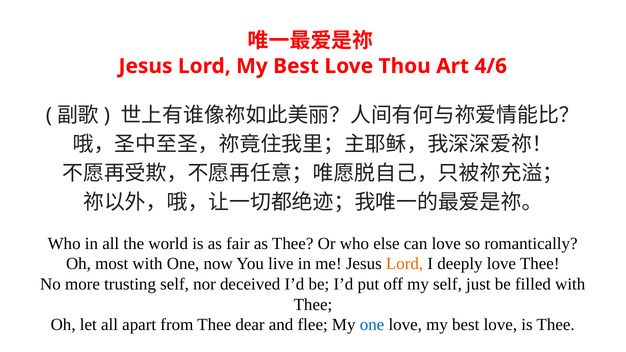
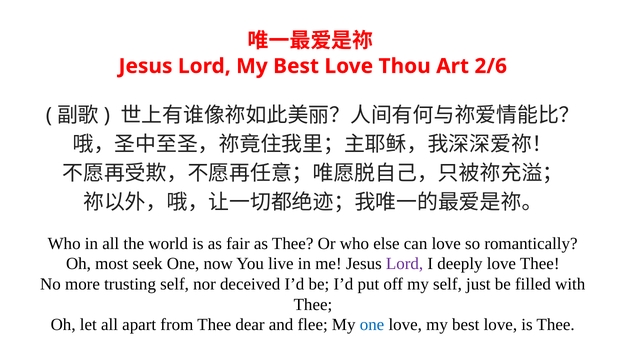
4/6: 4/6 -> 2/6
most with: with -> seek
Lord at (405, 264) colour: orange -> purple
